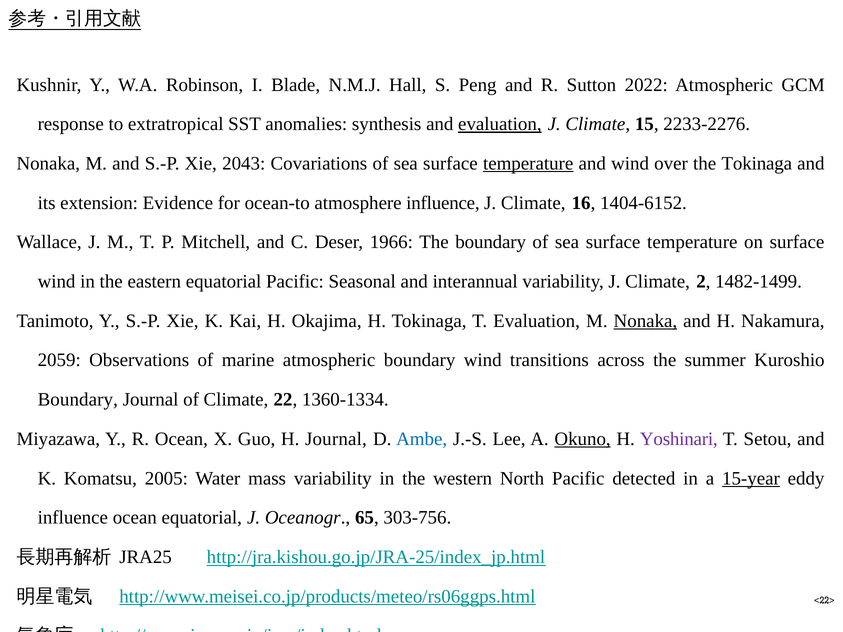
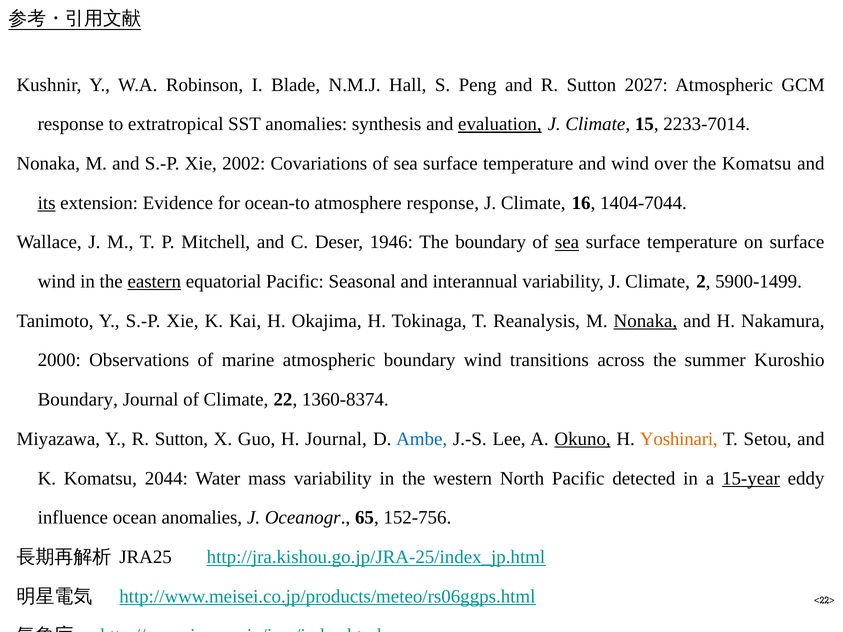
2022: 2022 -> 2027
2233-2276: 2233-2276 -> 2233-7014
2043: 2043 -> 2002
temperature at (528, 164) underline: present -> none
the Tokinaga: Tokinaga -> Komatsu
its underline: none -> present
atmosphere influence: influence -> response
1404-6152: 1404-6152 -> 1404-7044
1966: 1966 -> 1946
sea at (567, 242) underline: none -> present
eastern underline: none -> present
1482-1499: 1482-1499 -> 5900-1499
T Evaluation: Evaluation -> Reanalysis
2059: 2059 -> 2000
1360-1334: 1360-1334 -> 1360-8374
Y R Ocean: Ocean -> Sutton
Yoshinari colour: purple -> orange
2005: 2005 -> 2044
ocean equatorial: equatorial -> anomalies
303-756: 303-756 -> 152-756
